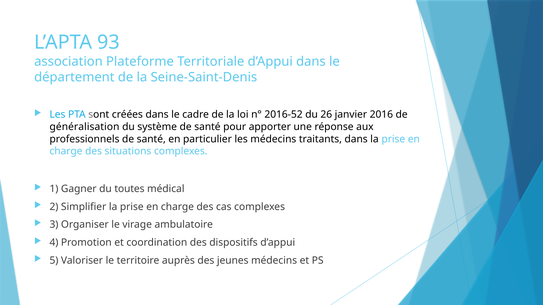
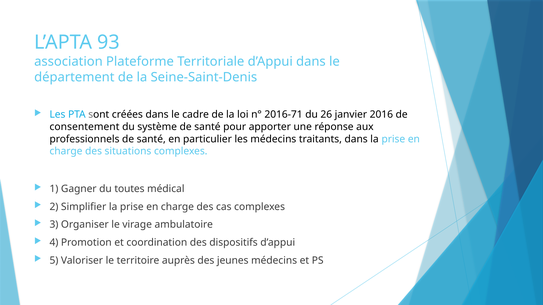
2016-52: 2016-52 -> 2016-71
généralisation: généralisation -> consentement
